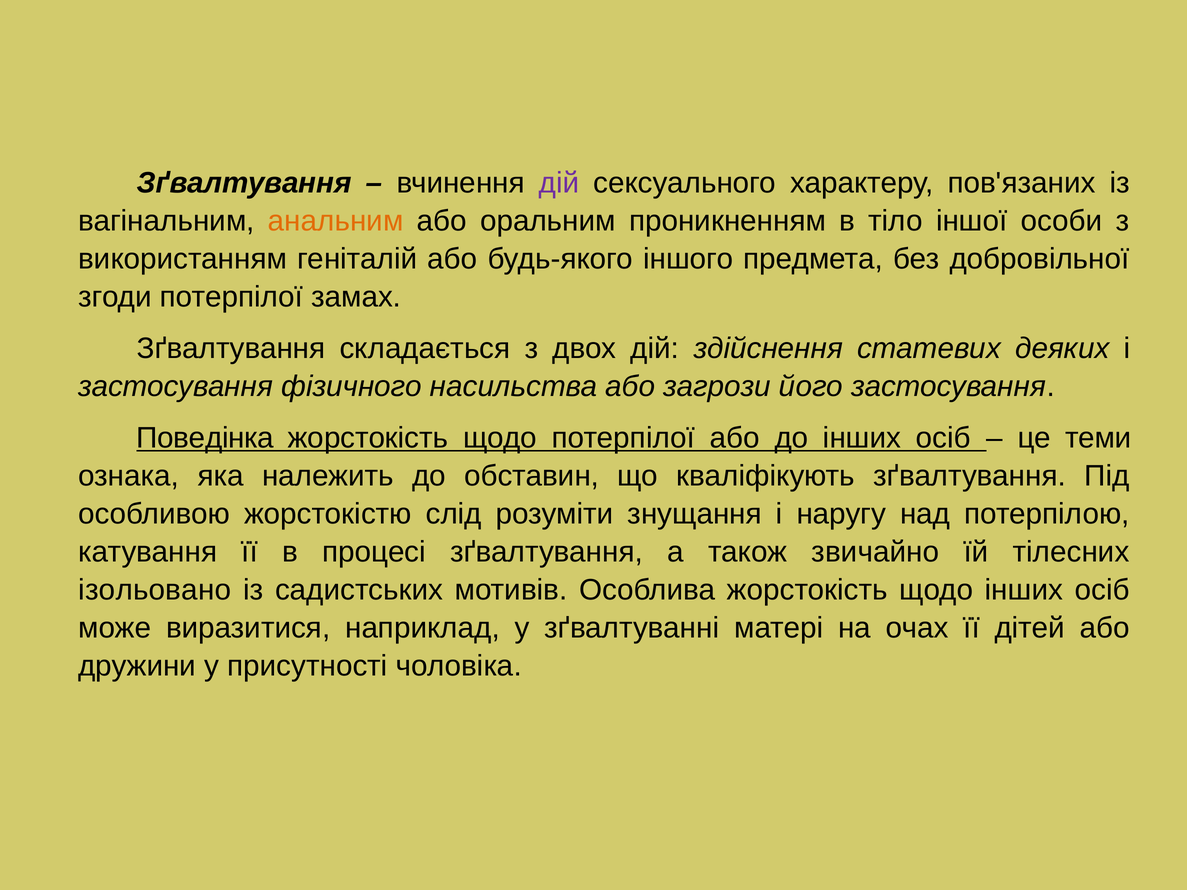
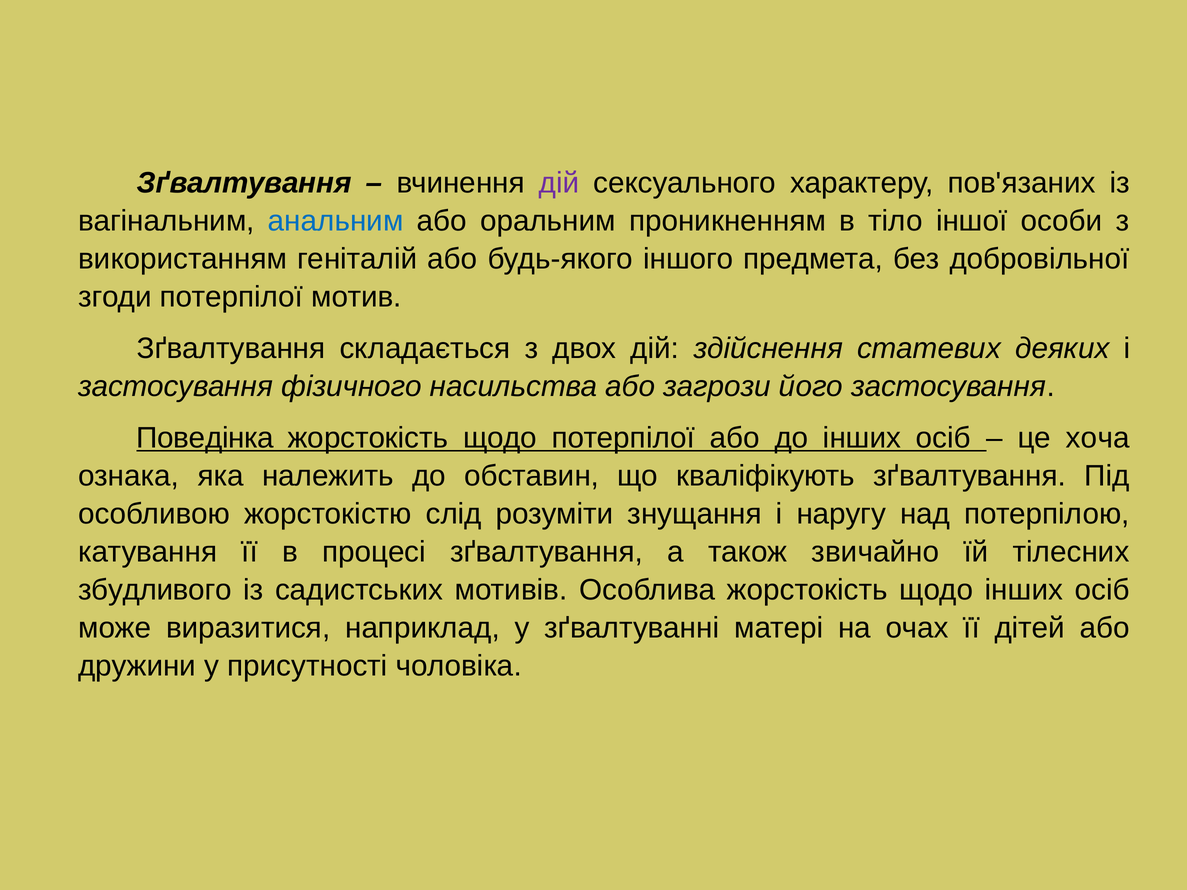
анальним colour: orange -> blue
замах: замах -> мотив
теми: теми -> хоча
ізольовано: ізольовано -> збудливого
